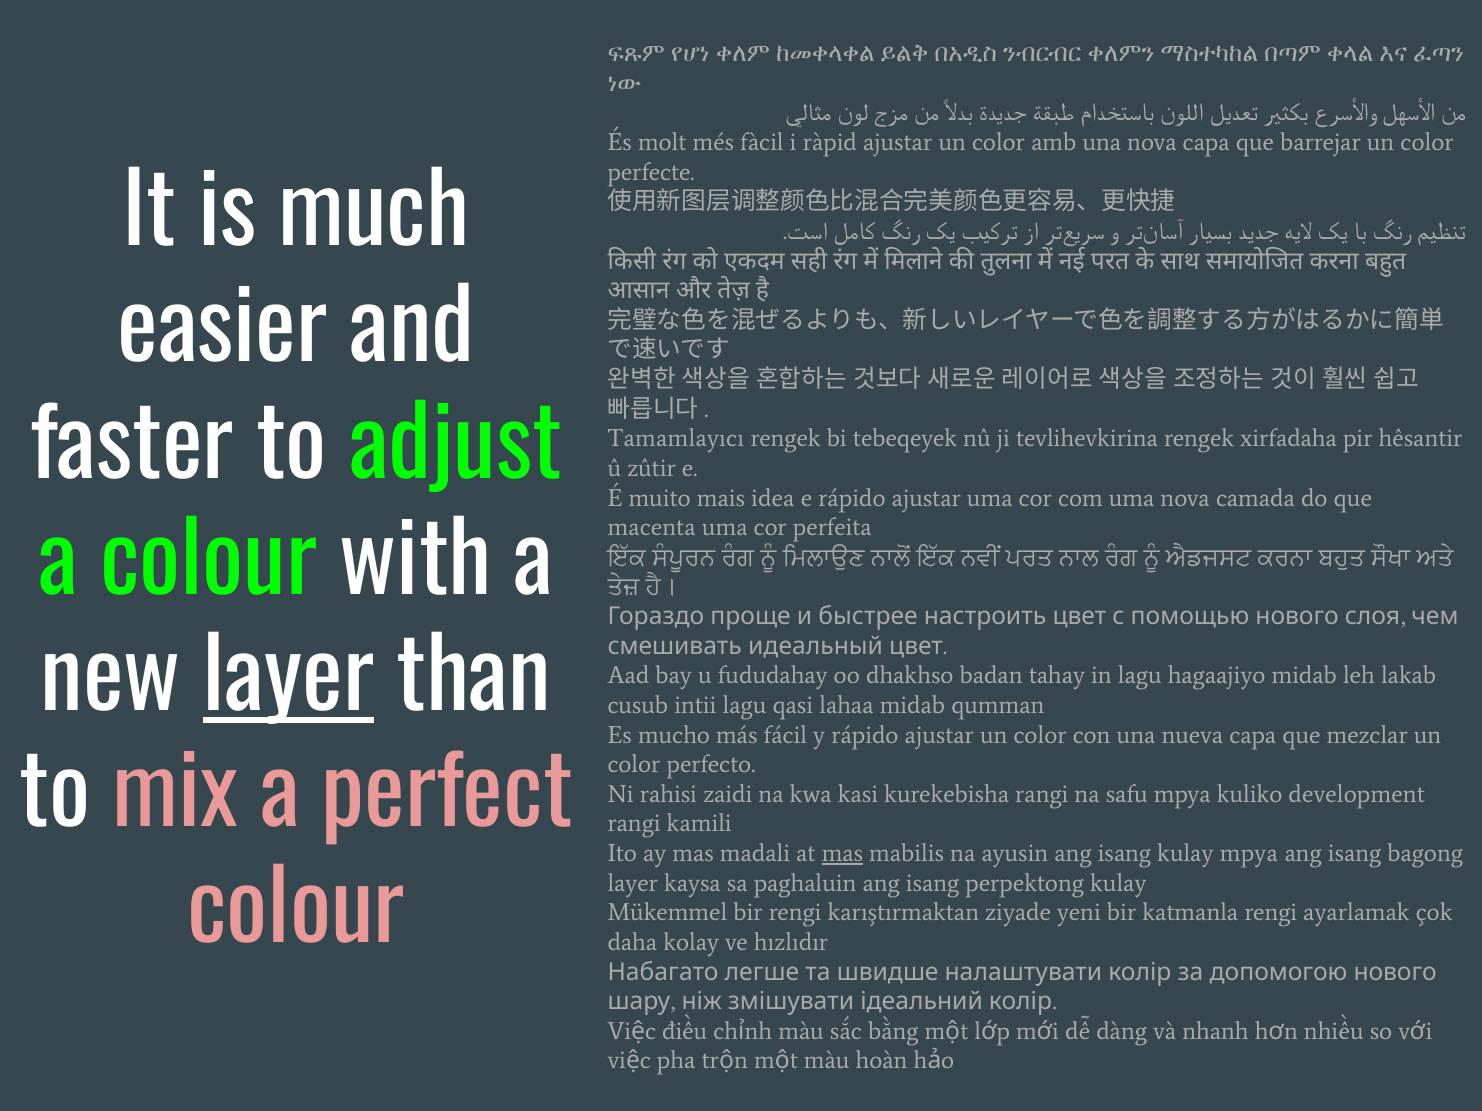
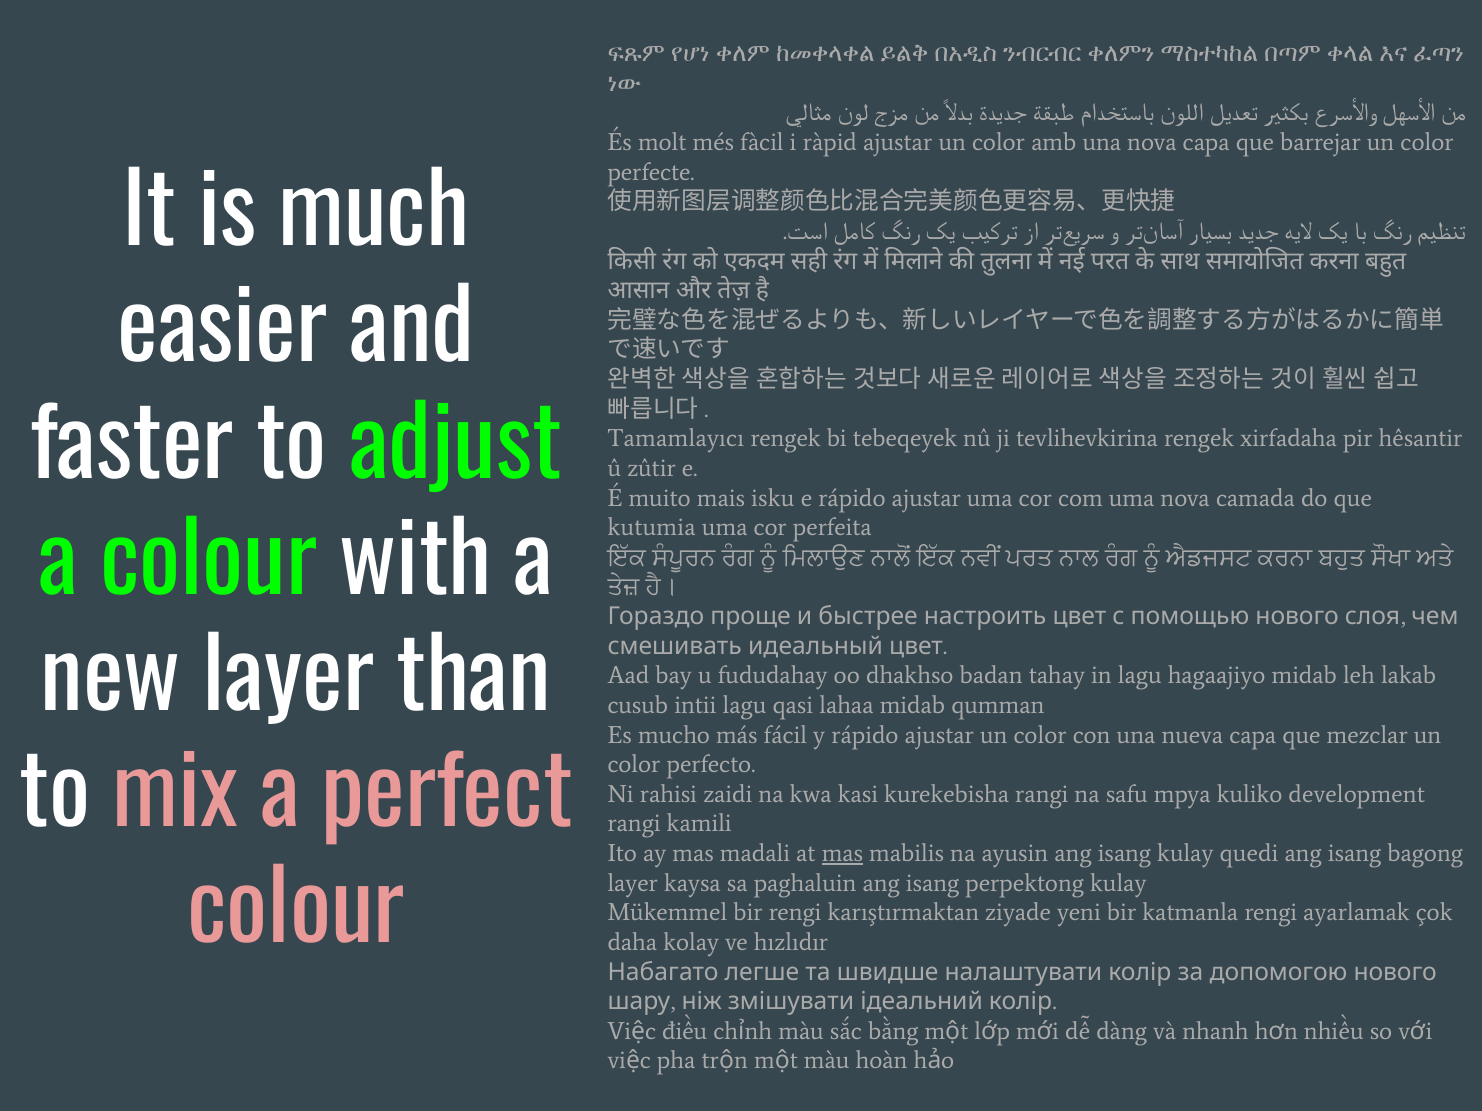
idea: idea -> isku
macenta: macenta -> kutumia
layer at (289, 679) underline: present -> none
kulay mpya: mpya -> quedi
